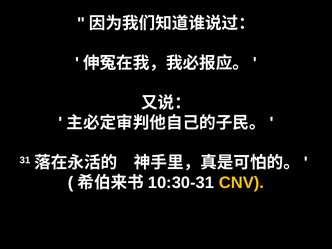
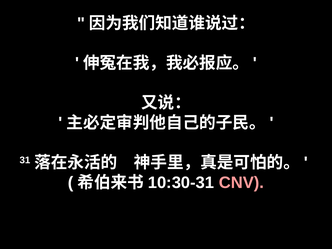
CNV colour: yellow -> pink
